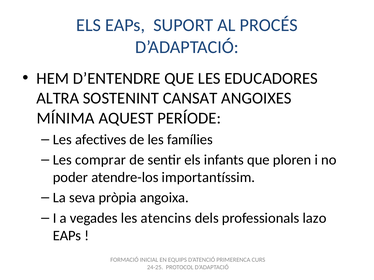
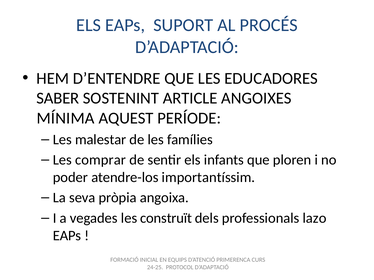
ALTRA: ALTRA -> SABER
CANSAT: CANSAT -> ARTICLE
afectives: afectives -> malestar
atencins: atencins -> construït
